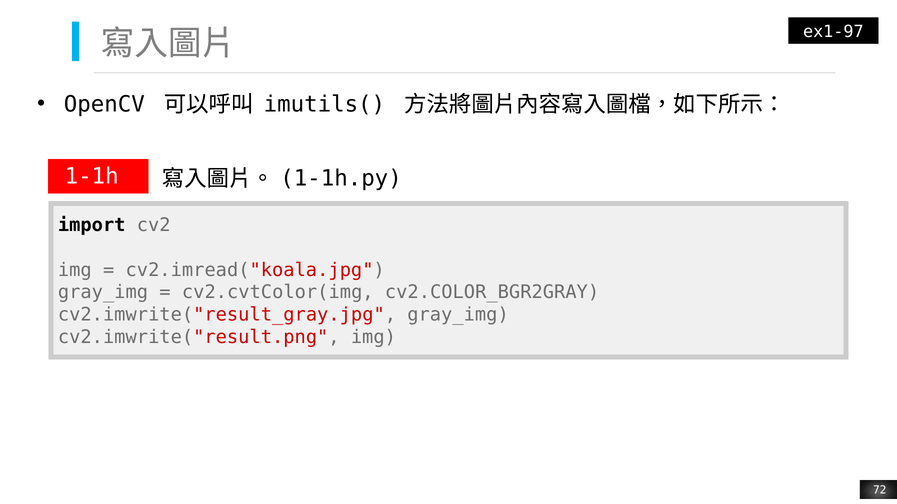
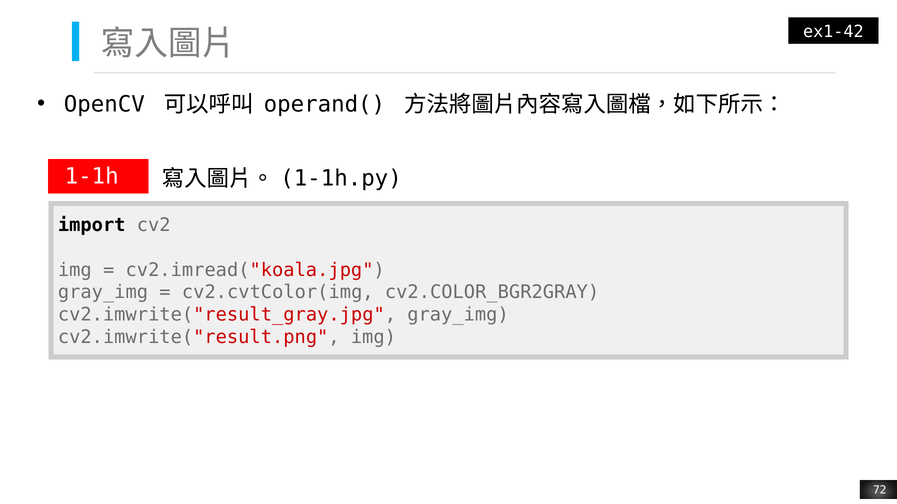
ex1-97: ex1-97 -> ex1-42
imutils(: imutils( -> operand(
